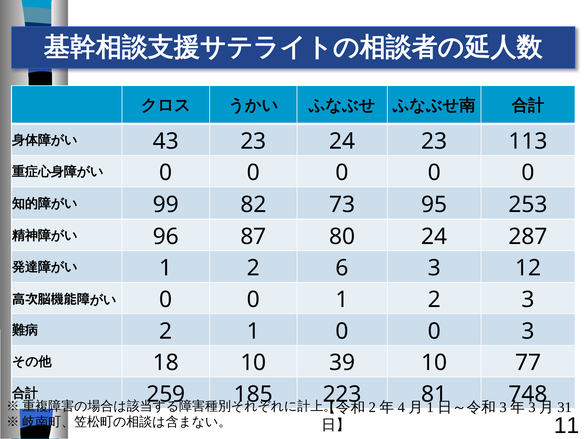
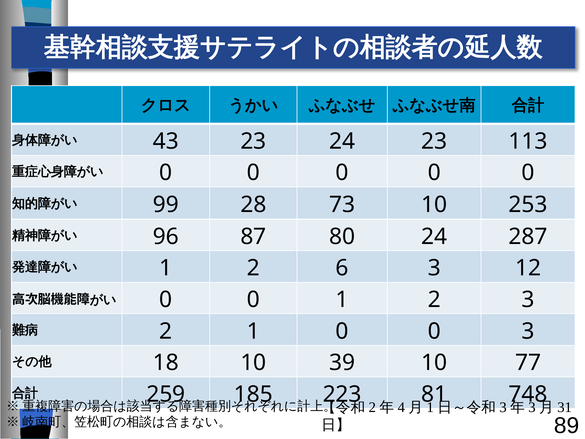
82: 82 -> 28
73 95: 95 -> 10
11: 11 -> 89
